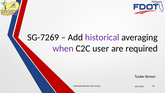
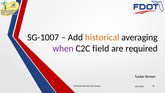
SG-7269: SG-7269 -> SG-1007
historical colour: purple -> orange
user: user -> field
